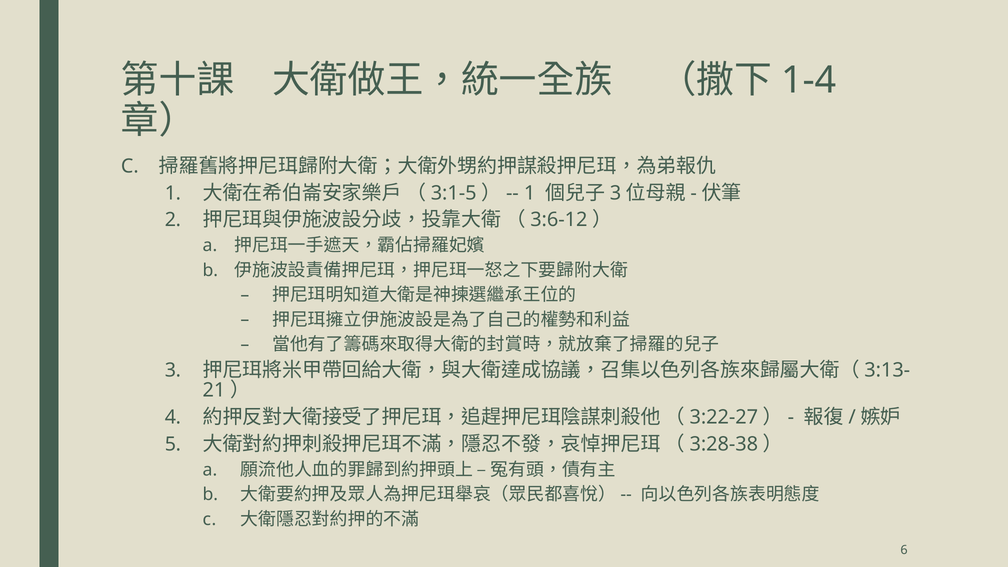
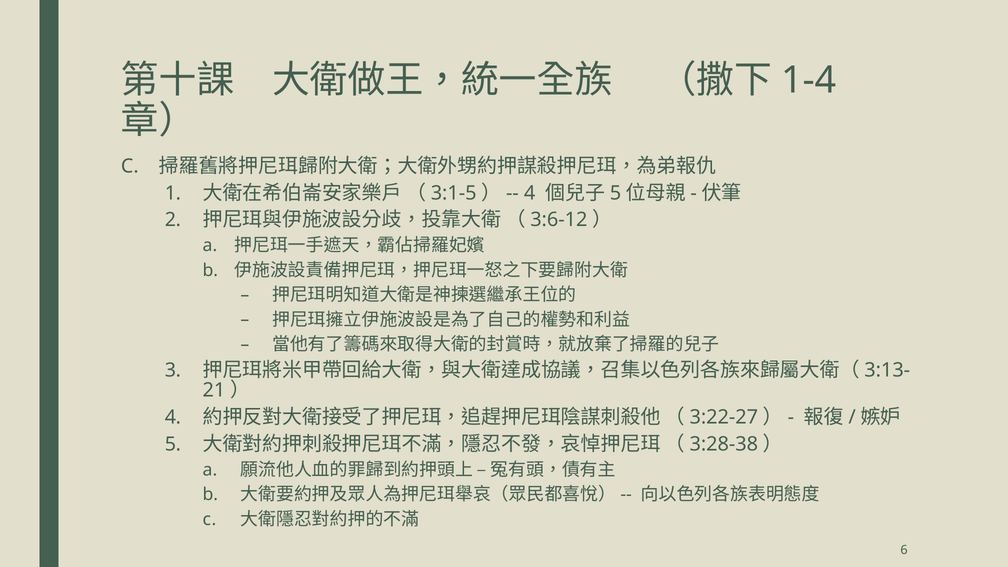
1 at (530, 193): 1 -> 4
3 at (616, 193): 3 -> 5
